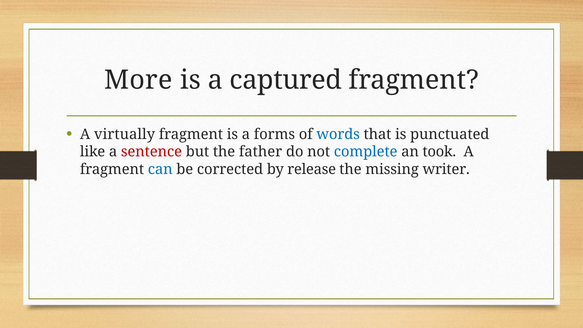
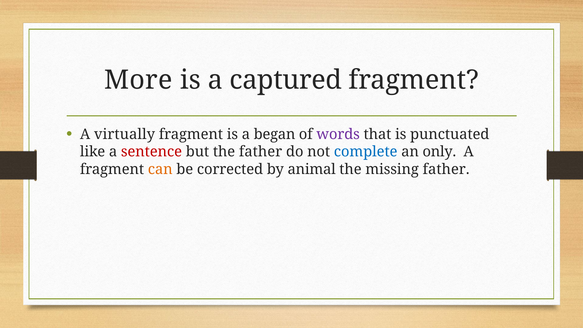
forms: forms -> began
words colour: blue -> purple
took: took -> only
can colour: blue -> orange
release: release -> animal
missing writer: writer -> father
